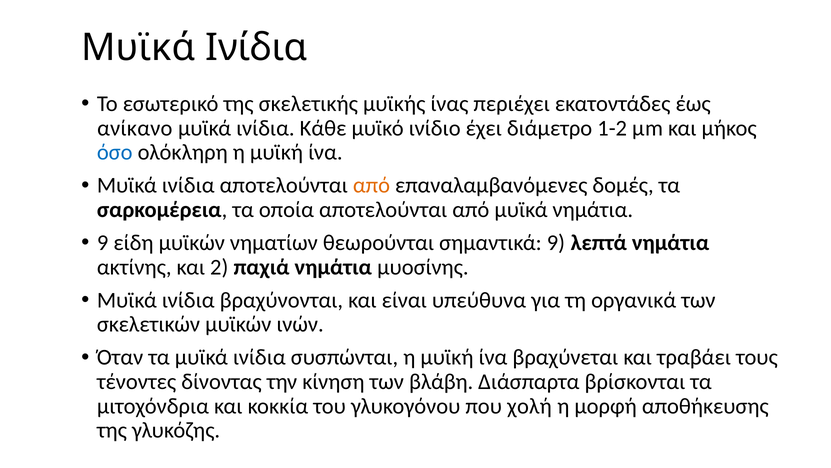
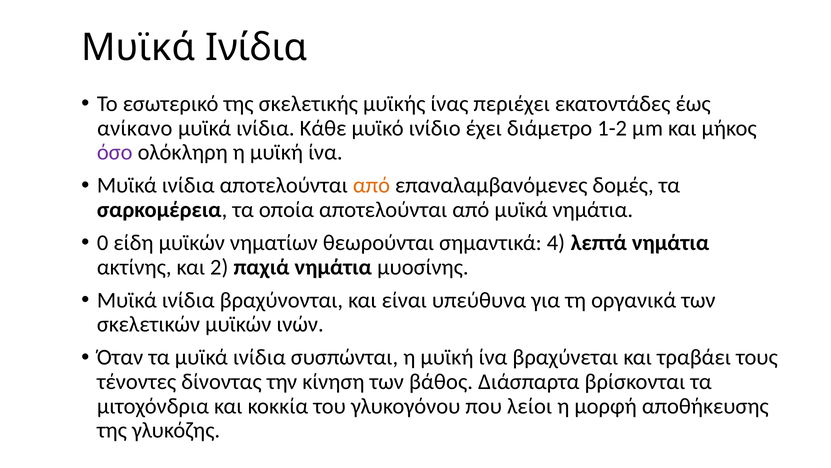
όσο colour: blue -> purple
9 at (103, 243): 9 -> 0
σημαντικά 9: 9 -> 4
βλάβη: βλάβη -> βάθος
χολή: χολή -> λείοι
